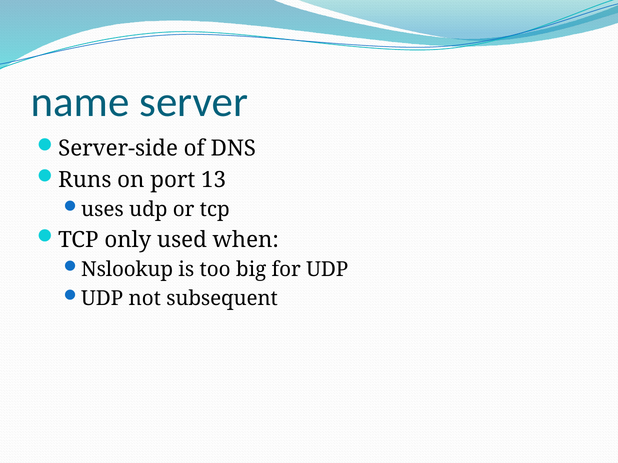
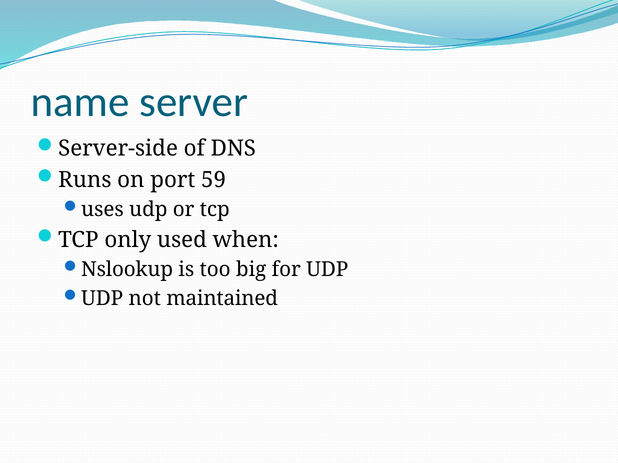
13: 13 -> 59
subsequent: subsequent -> maintained
